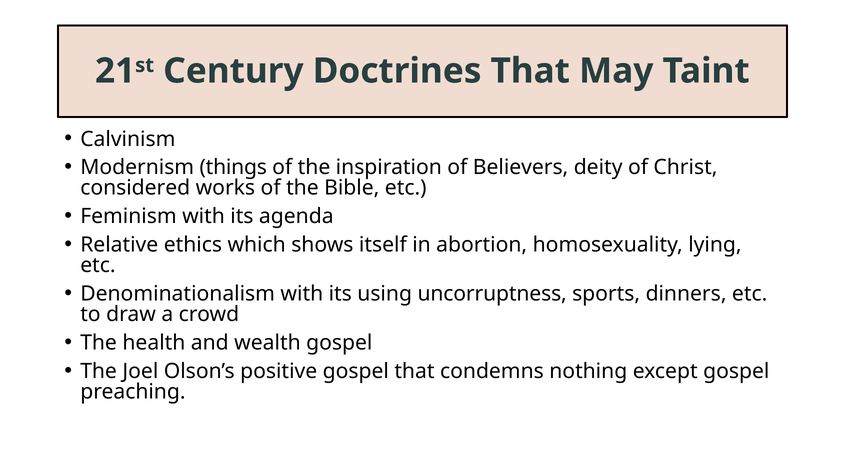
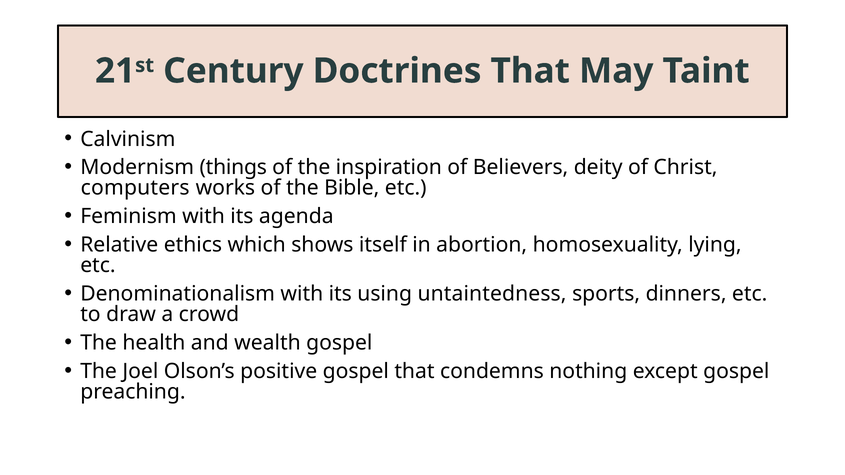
considered: considered -> computers
uncorruptness: uncorruptness -> untaintedness
